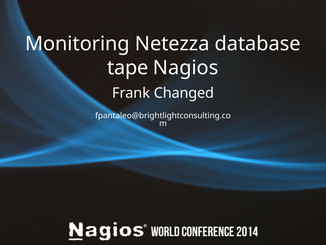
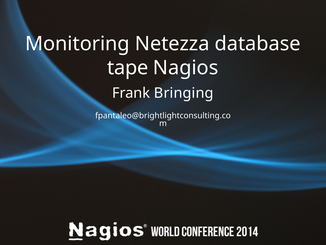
Changed: Changed -> Bringing
